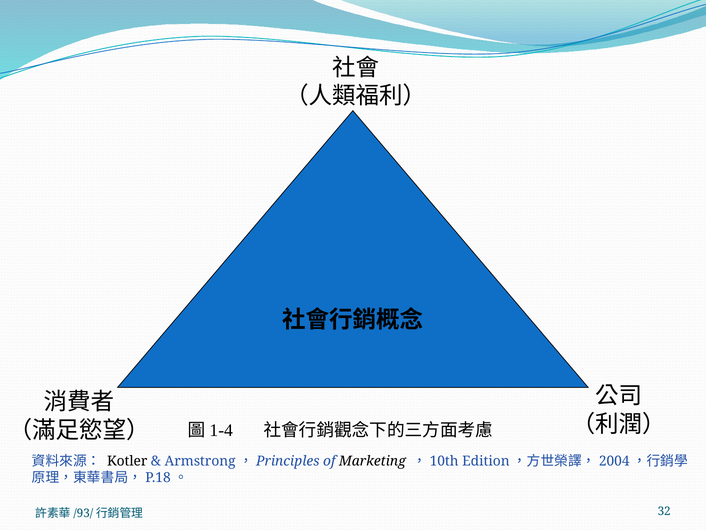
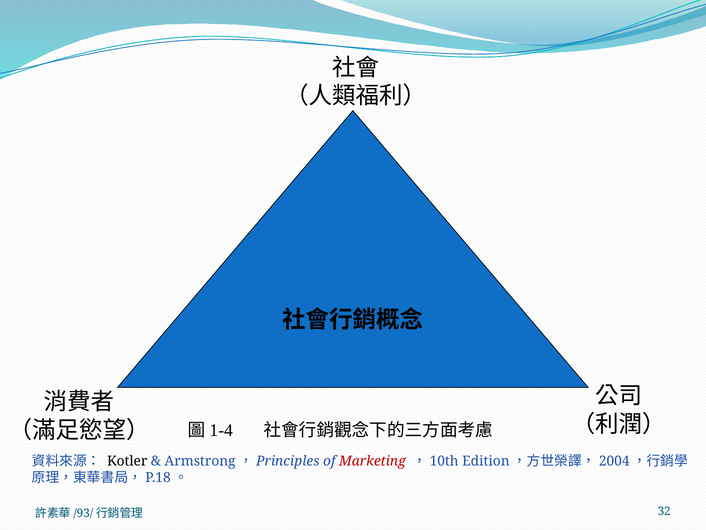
Marketing colour: black -> red
